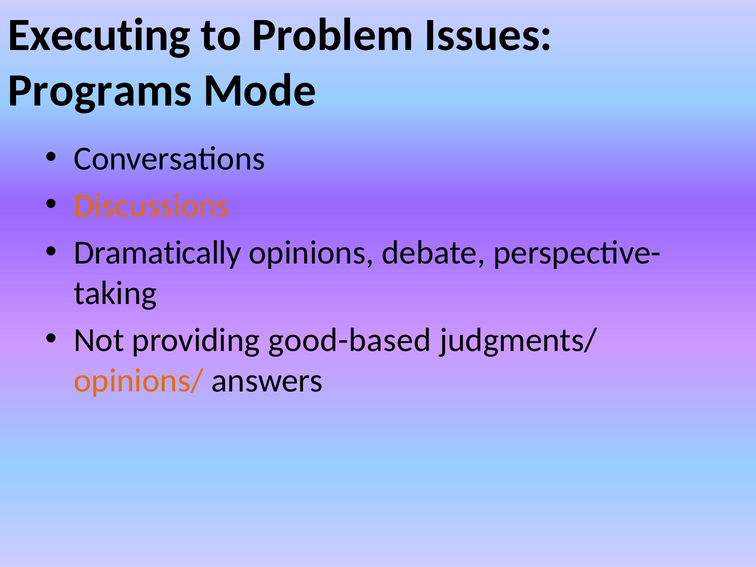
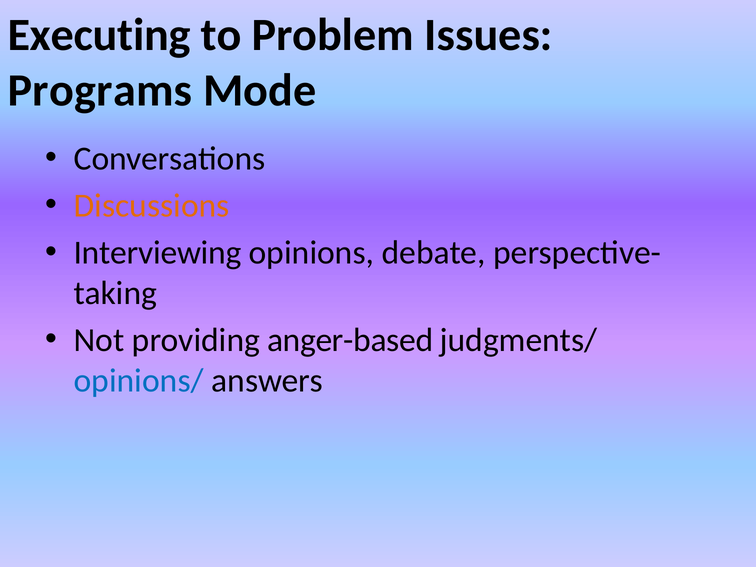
Dramatically: Dramatically -> Interviewing
good-based: good-based -> anger-based
opinions/ colour: orange -> blue
